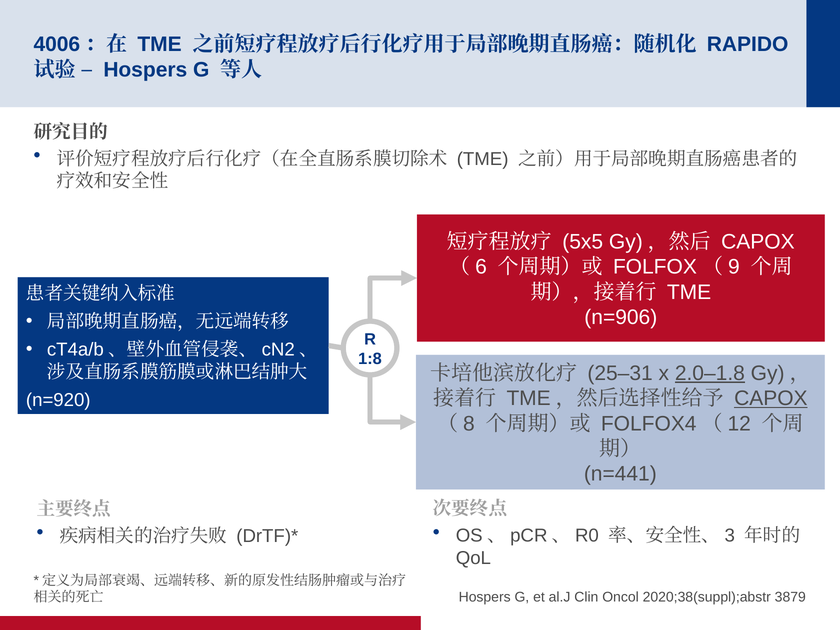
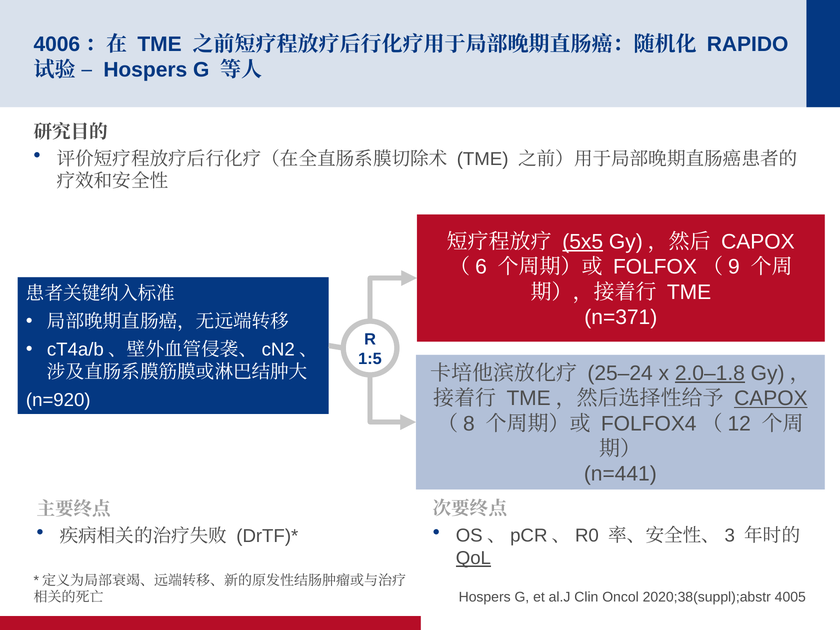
5x5 underline: none -> present
n=906: n=906 -> n=371
1:8: 1:8 -> 1:5
25–31: 25–31 -> 25–24
QoL underline: none -> present
3879: 3879 -> 4005
